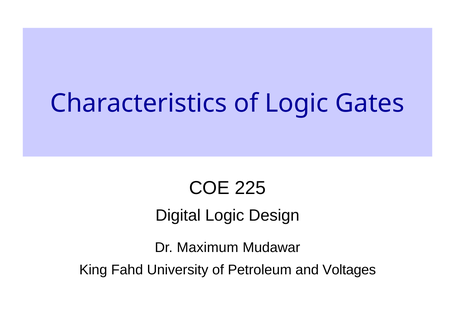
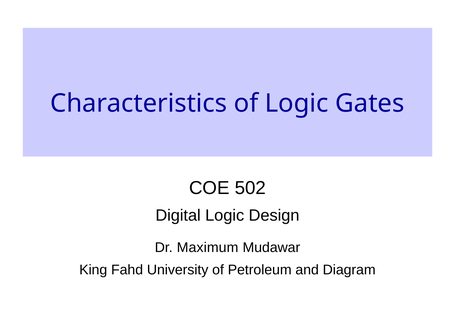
225: 225 -> 502
Voltages: Voltages -> Diagram
